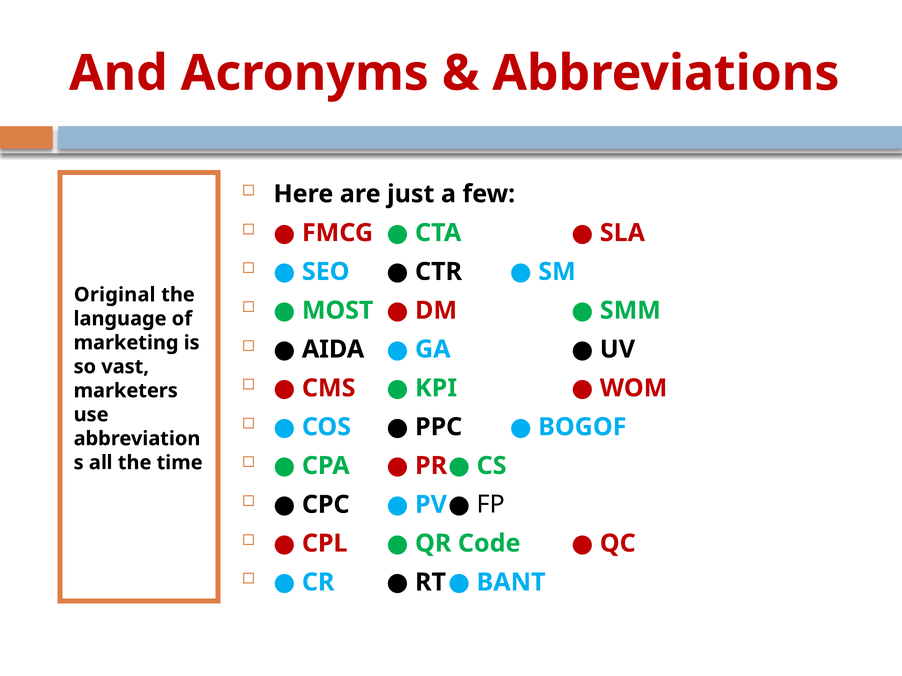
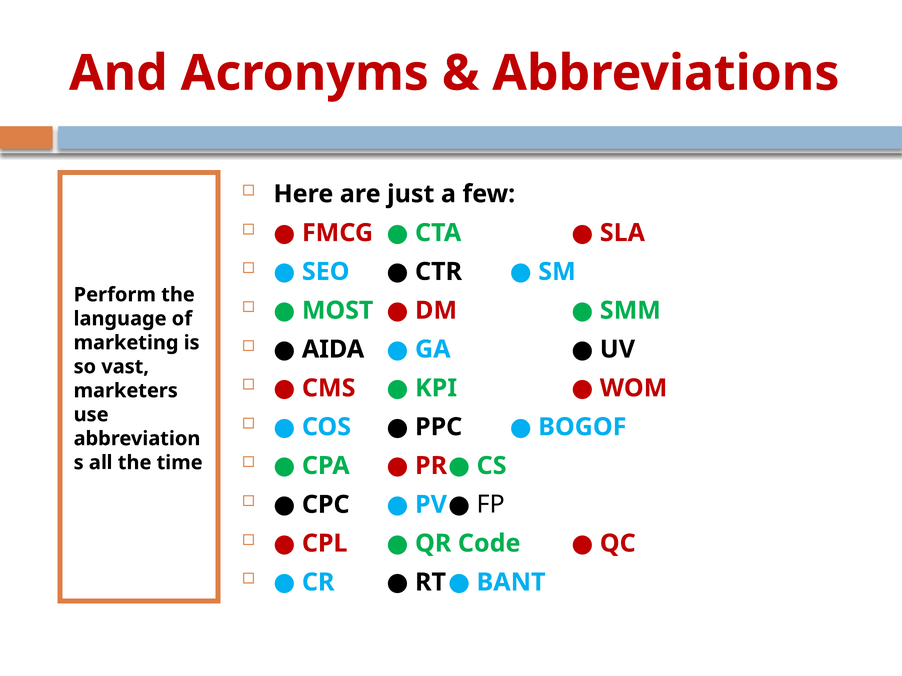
Original: Original -> Perform
